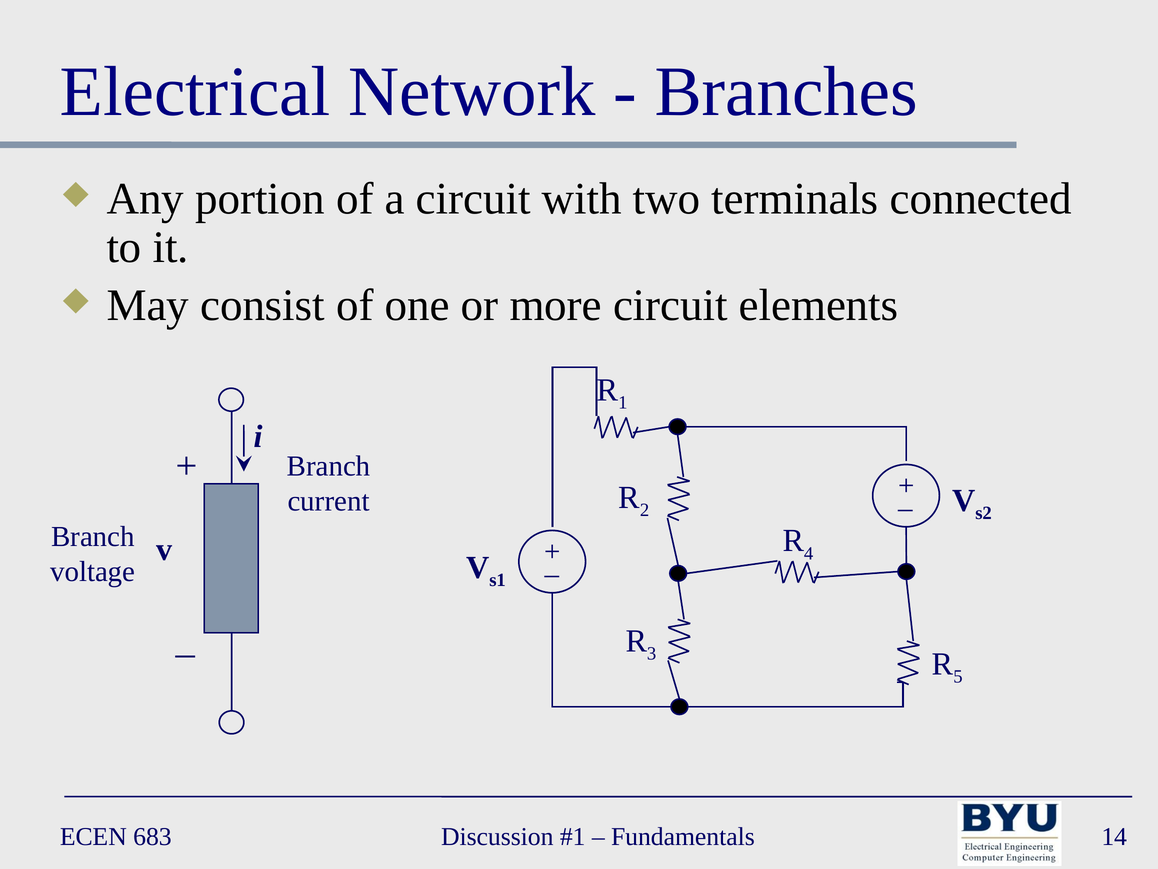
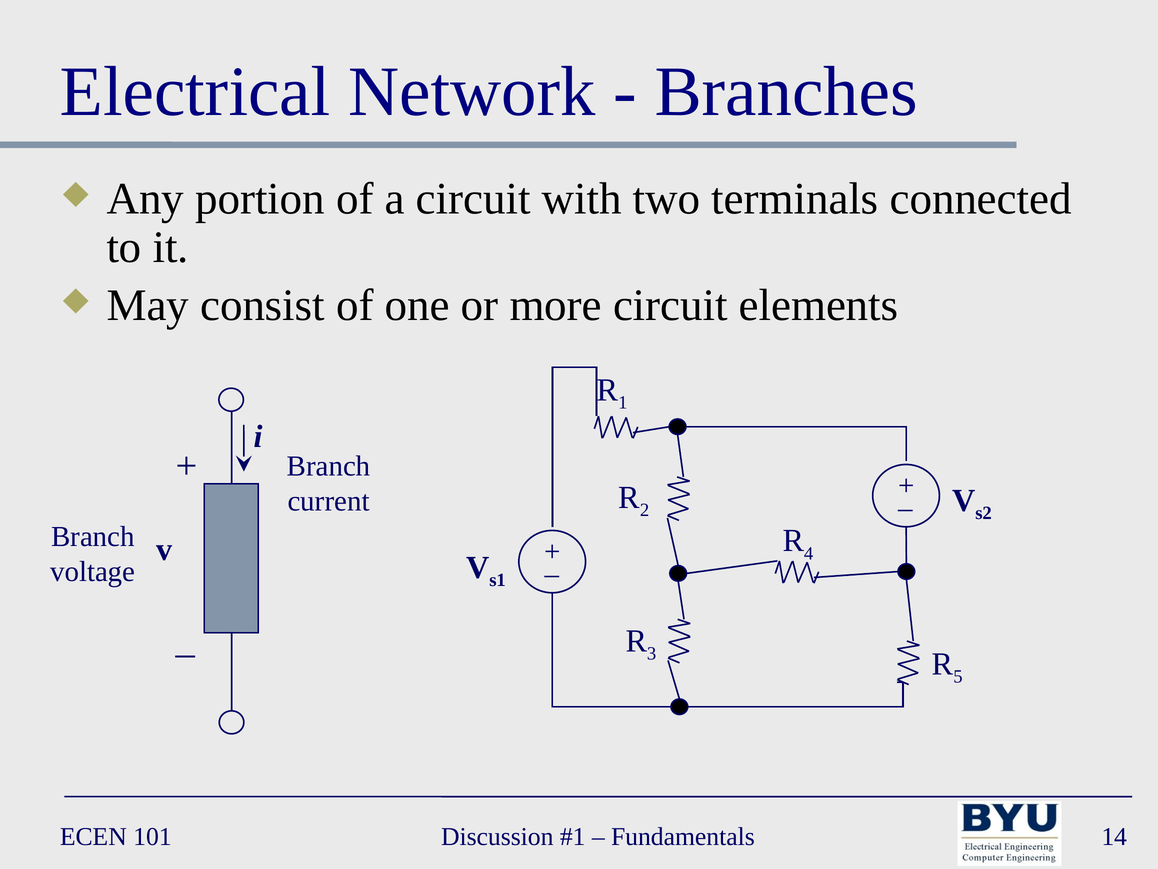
683: 683 -> 101
